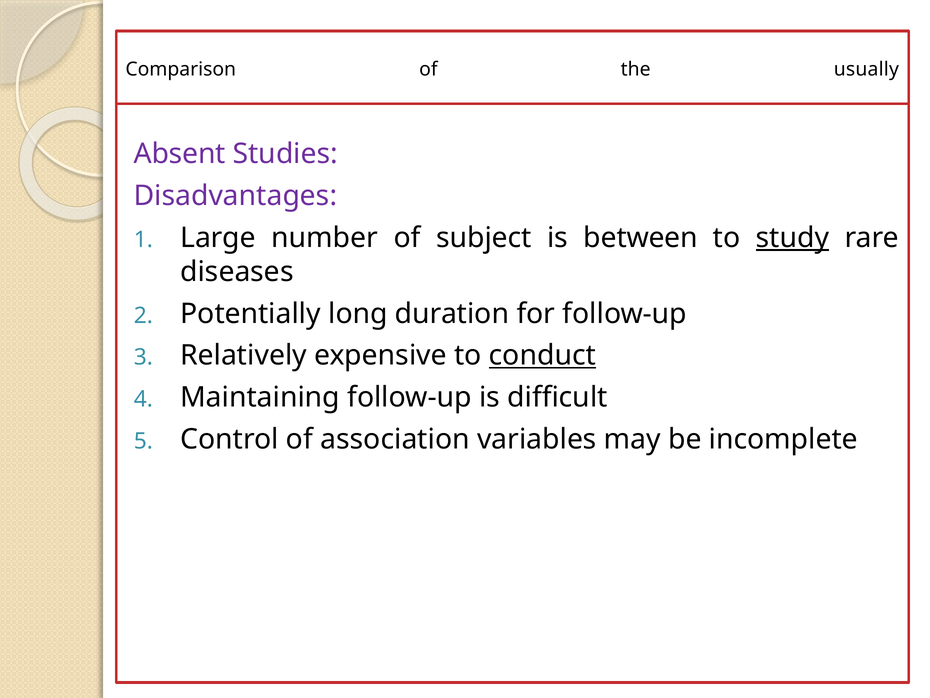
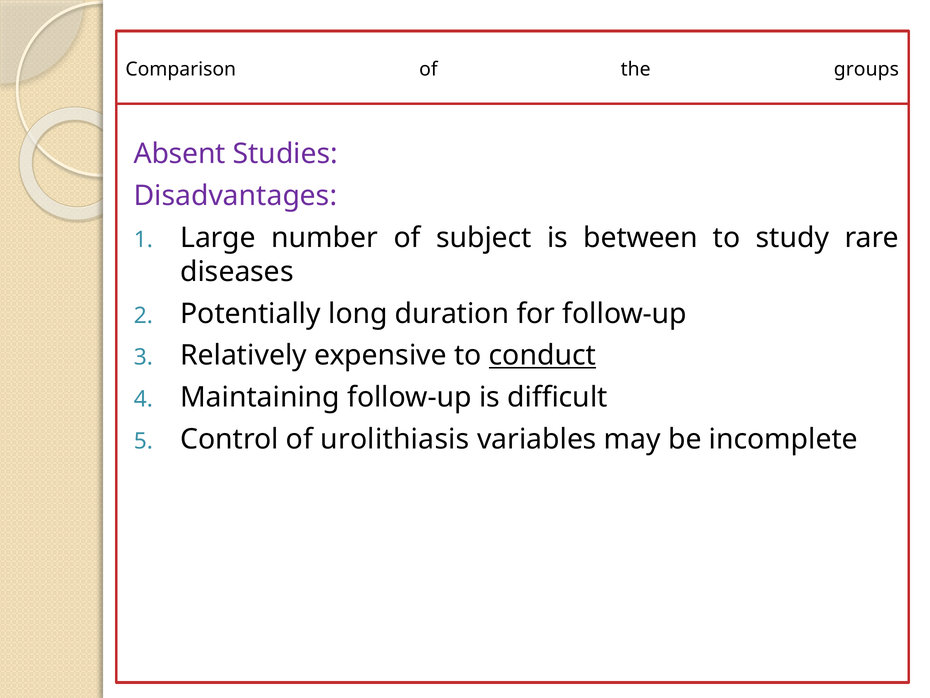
usually: usually -> groups
study underline: present -> none
association: association -> urolithiasis
